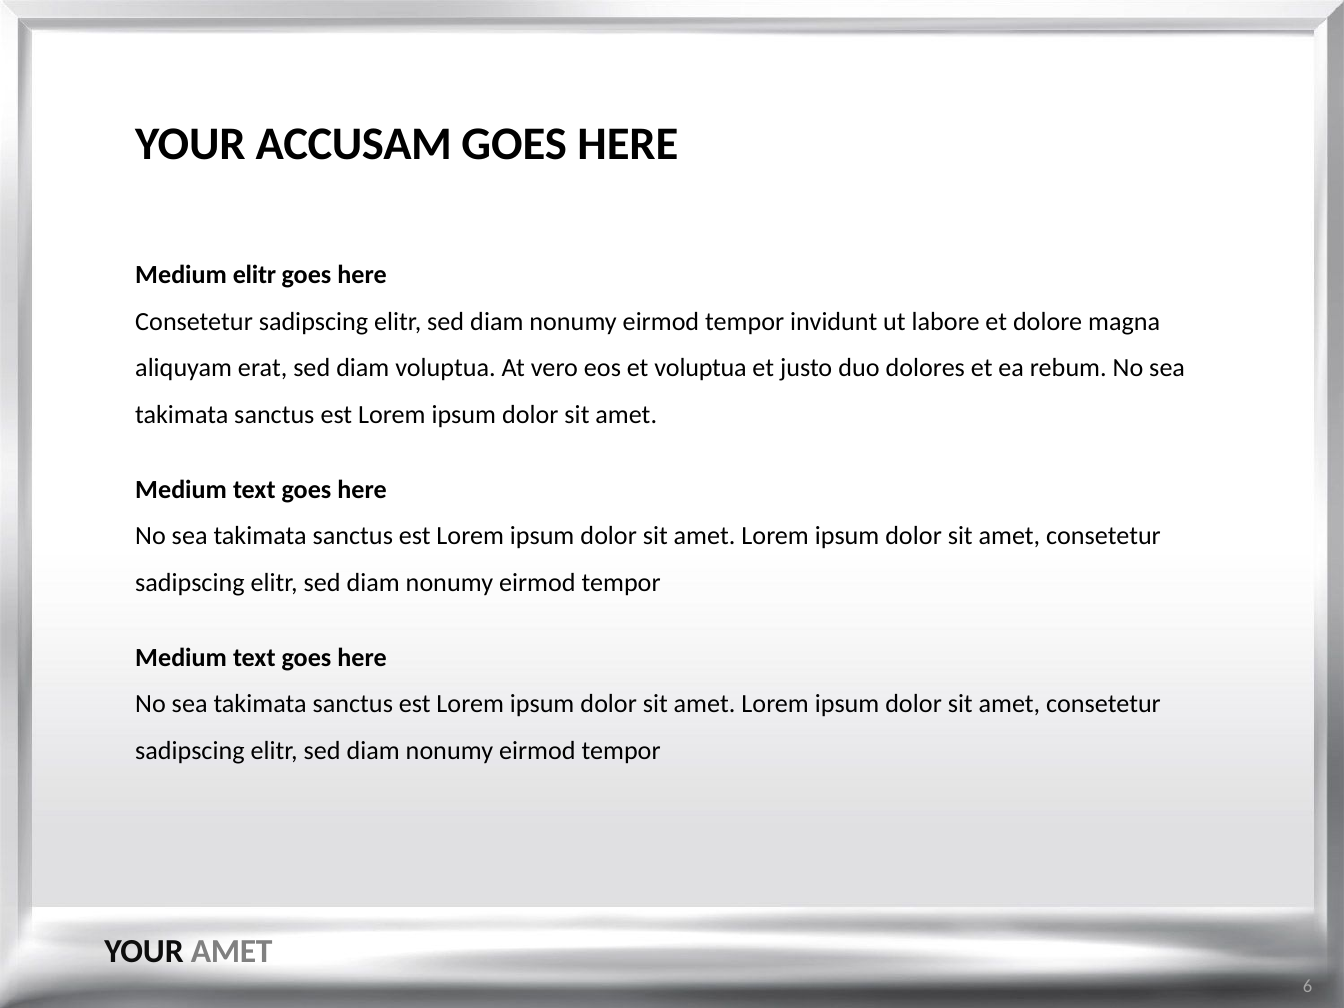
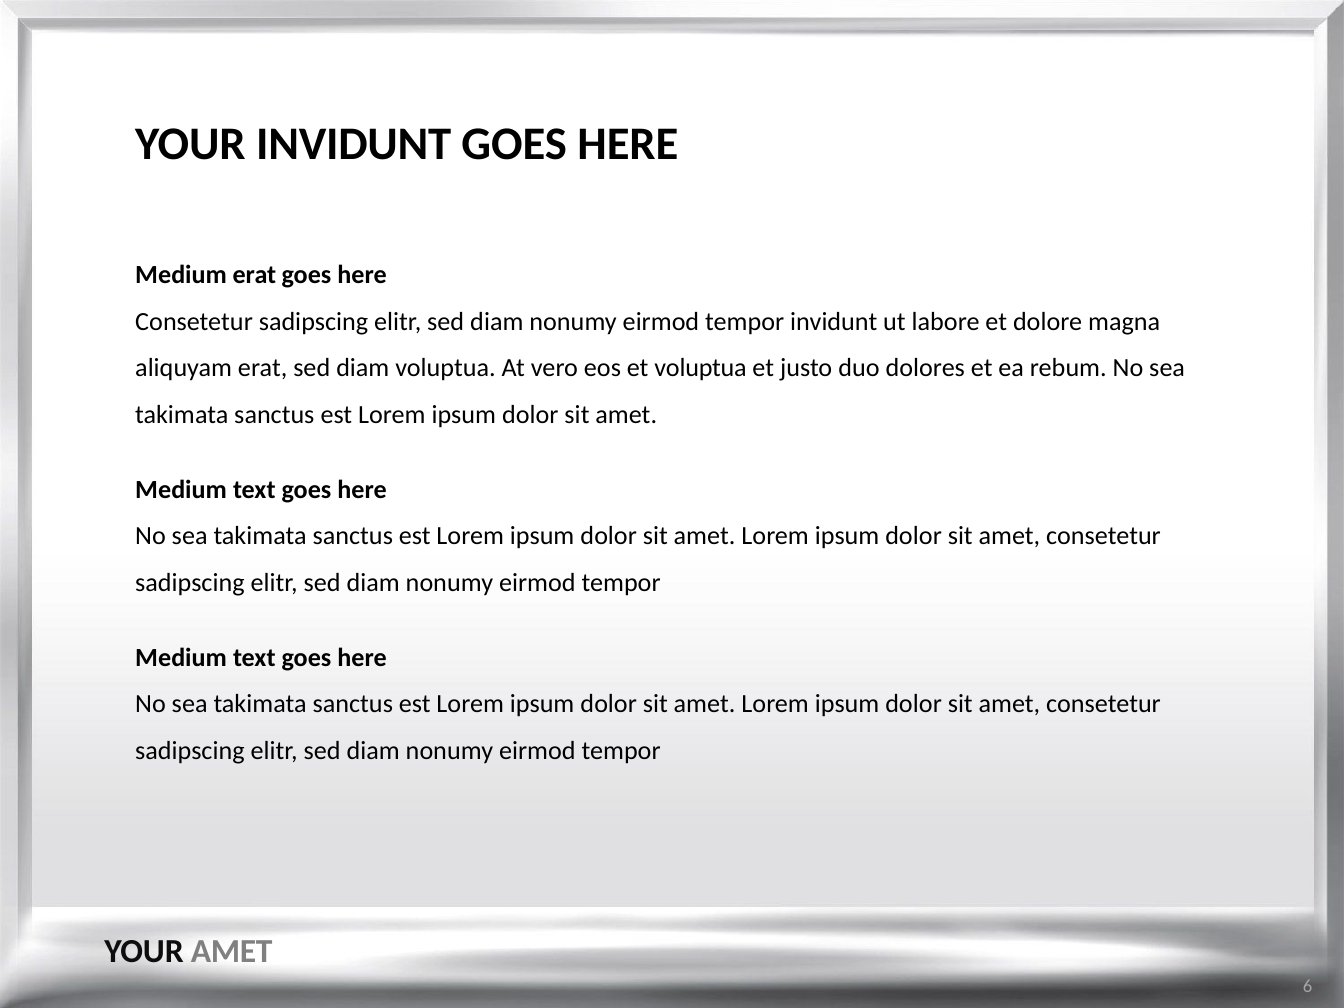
YOUR ACCUSAM: ACCUSAM -> INVIDUNT
Medium elitr: elitr -> erat
